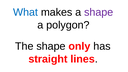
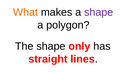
What colour: blue -> orange
